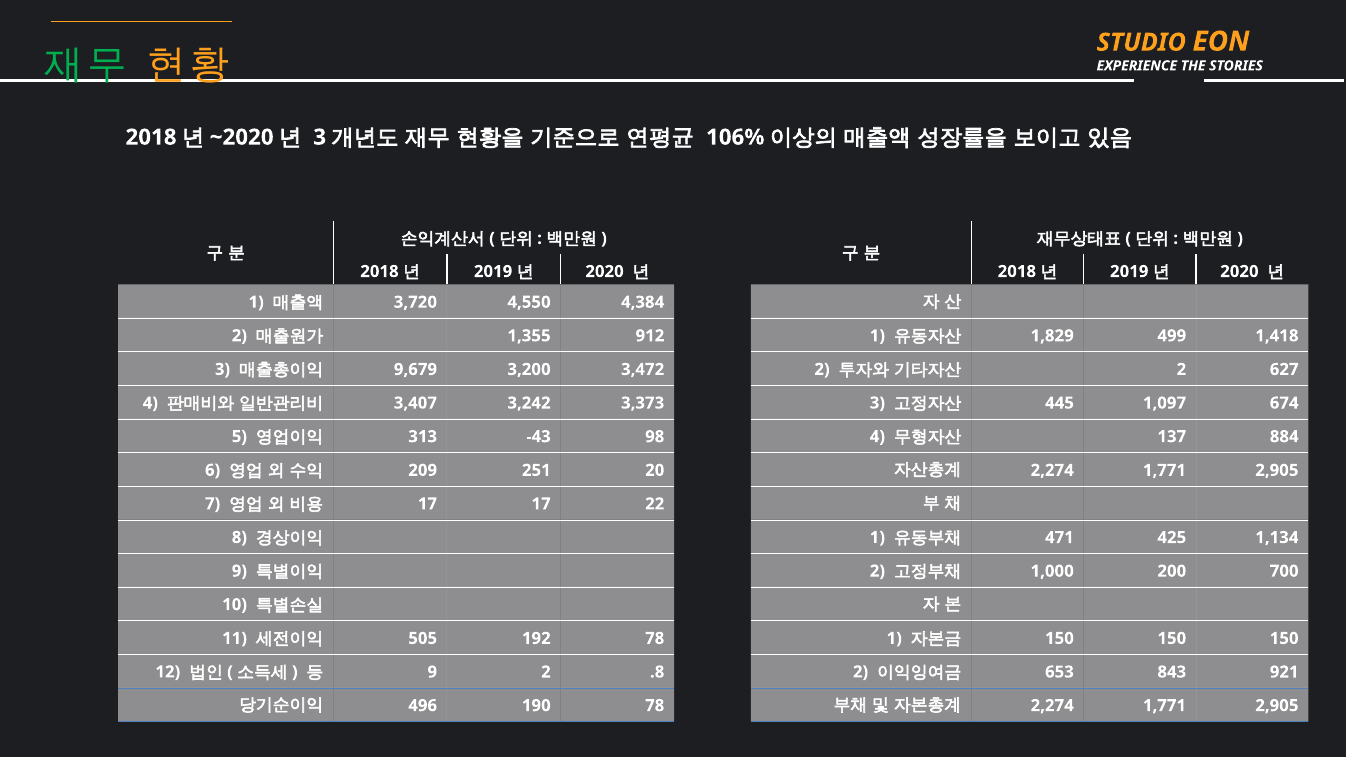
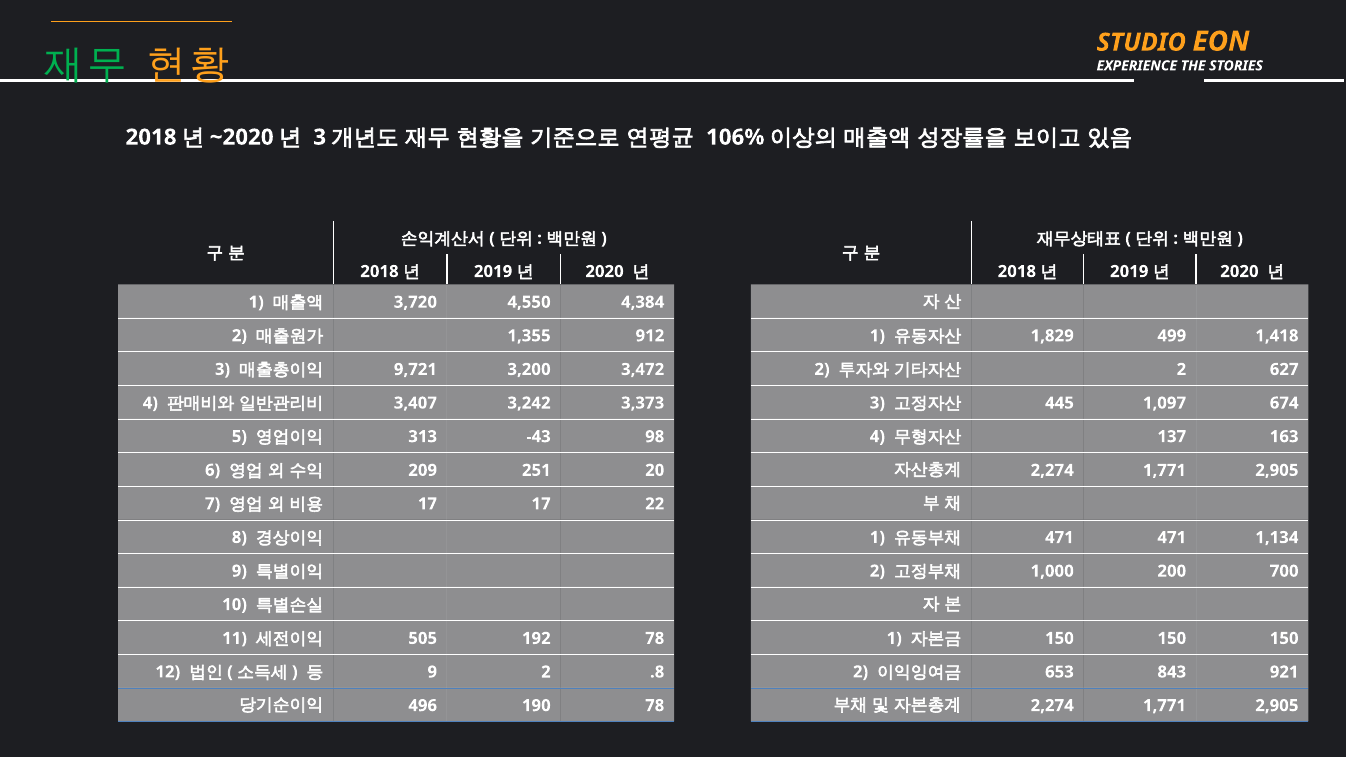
9,679: 9,679 -> 9,721
884: 884 -> 163
471 425: 425 -> 471
